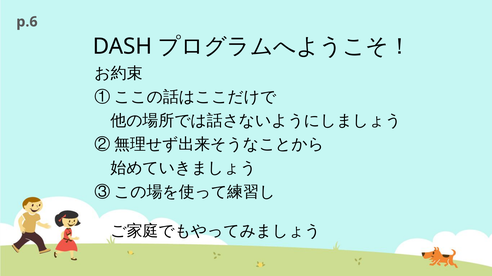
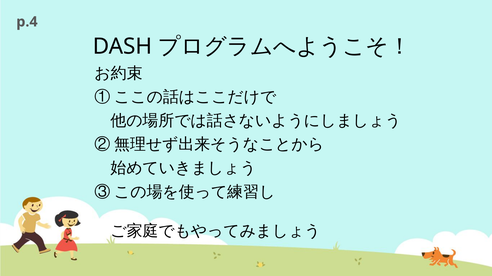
p.6: p.6 -> p.4
